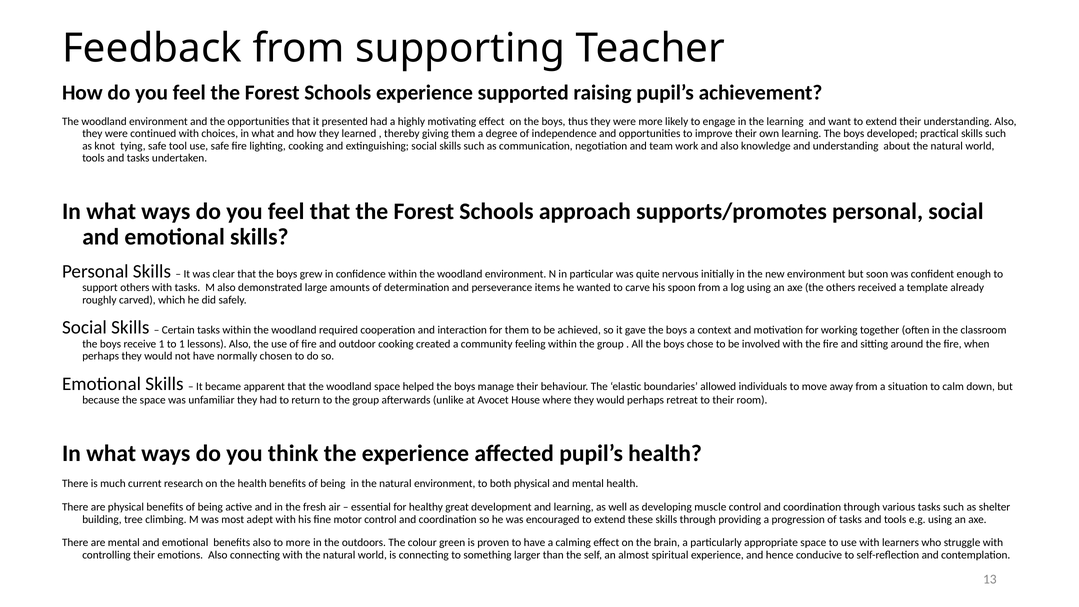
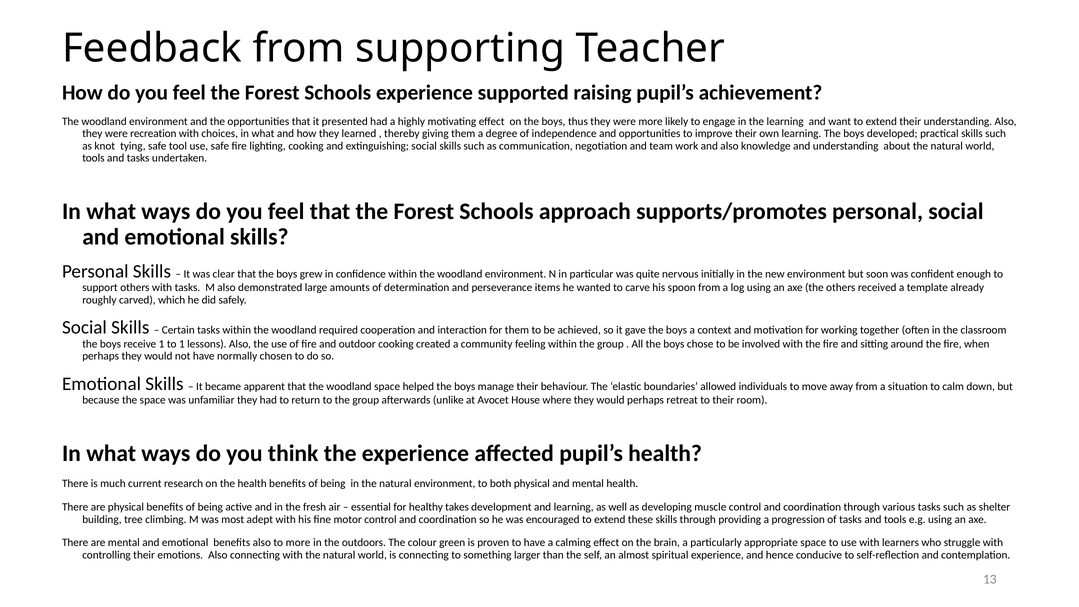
continued: continued -> recreation
great: great -> takes
